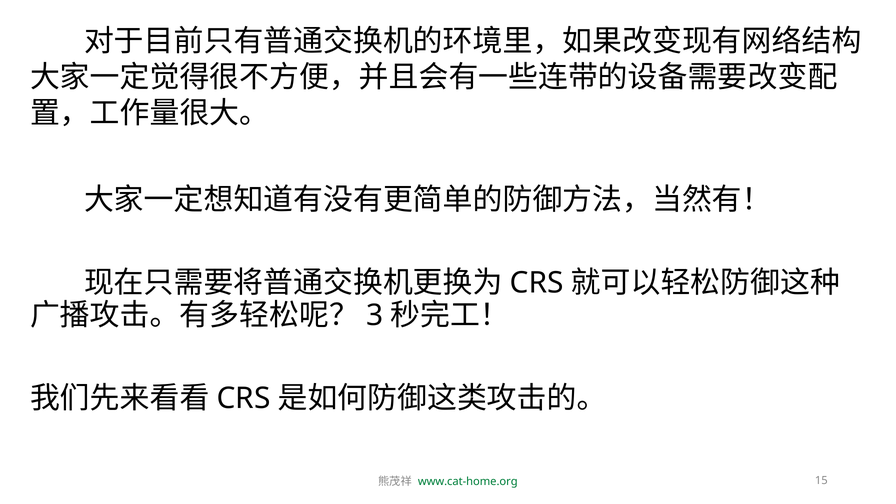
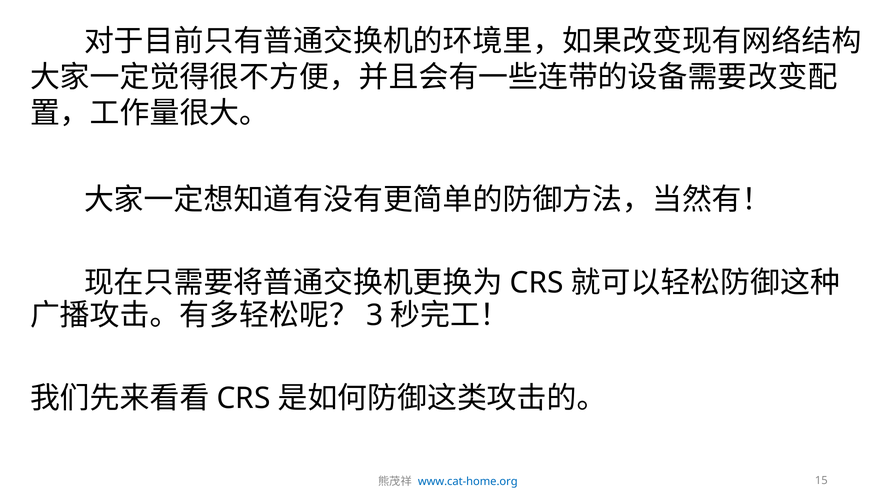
www.cat-home.org colour: green -> blue
